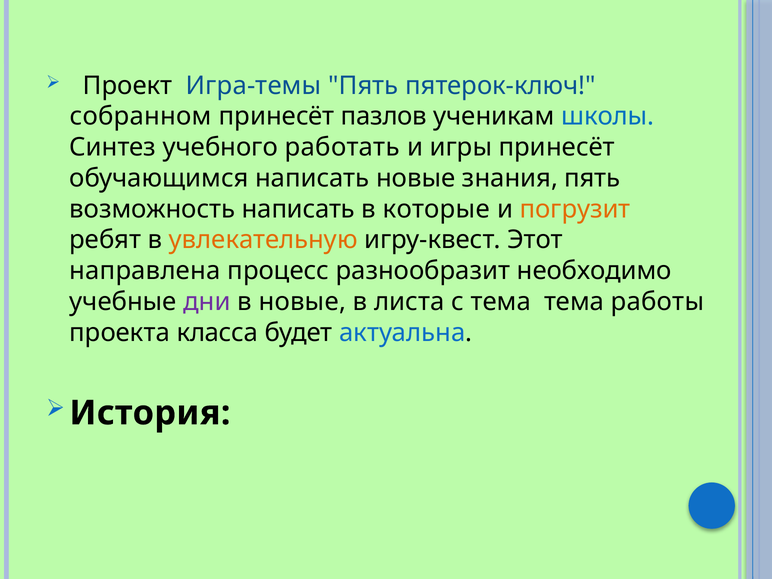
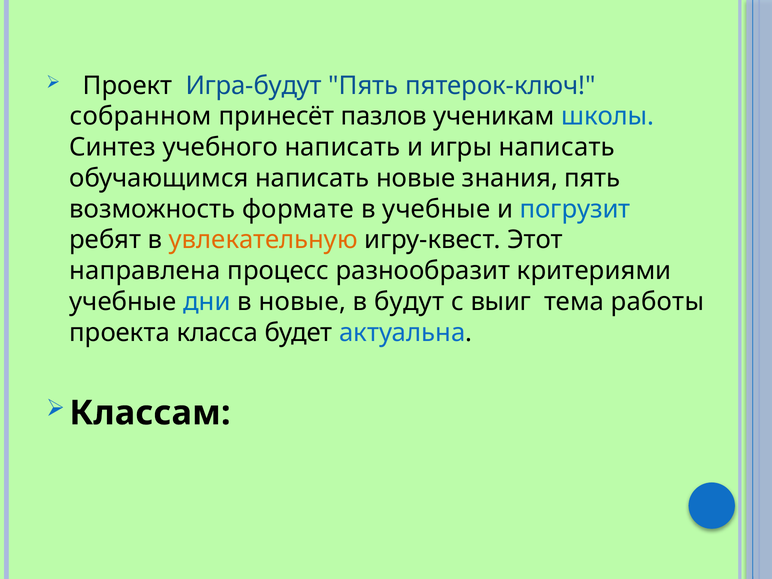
Игра-темы: Игра-темы -> Игра-будут
учебного работать: работать -> написать
игры принесёт: принесёт -> написать
возможность написать: написать -> формате
в которые: которые -> учебные
погрузит colour: orange -> blue
необходимо: необходимо -> критериями
дни colour: purple -> blue
листа: листа -> будут
с тема: тема -> выиг
История: История -> Классам
